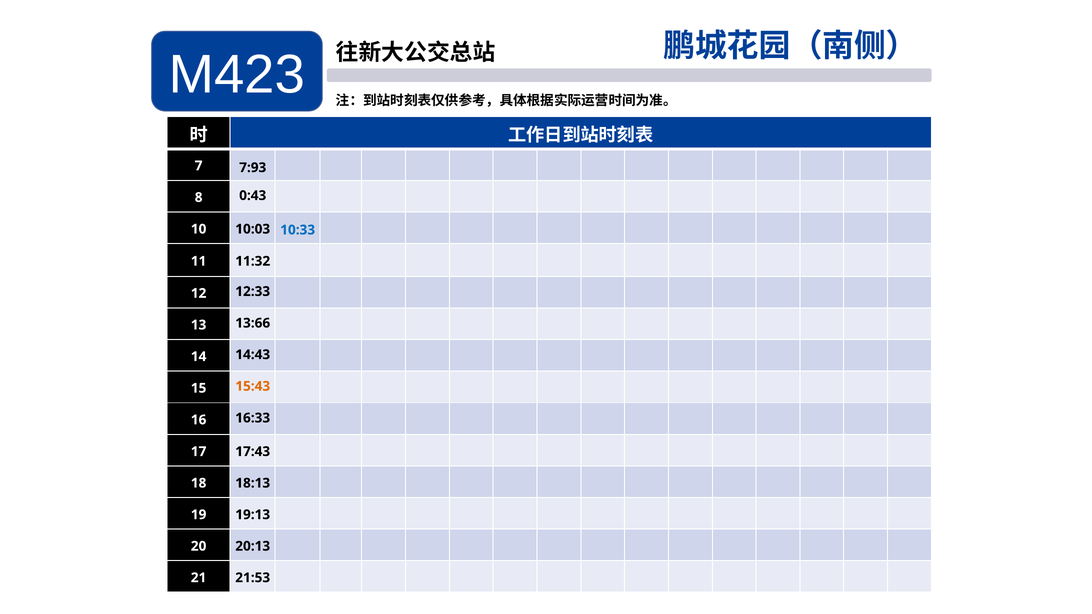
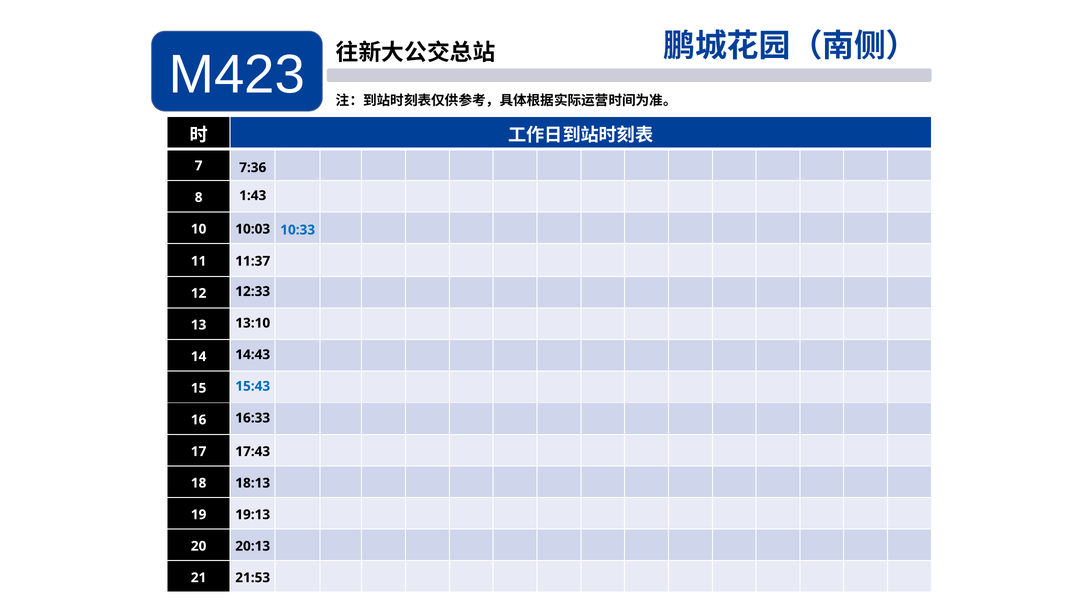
7:93: 7:93 -> 7:36
0:43: 0:43 -> 1:43
11:32: 11:32 -> 11:37
13:66: 13:66 -> 13:10
15:43 colour: orange -> blue
